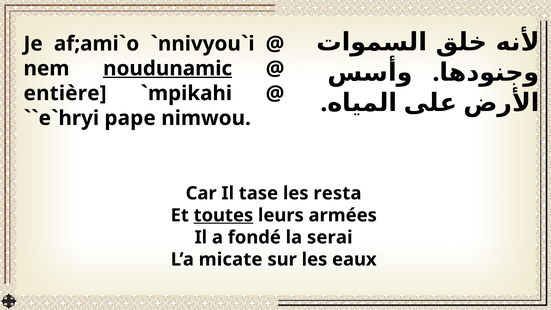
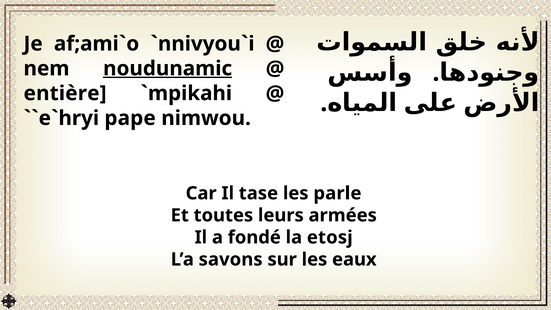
resta: resta -> parle
toutes underline: present -> none
serai: serai -> etosj
micate: micate -> savons
